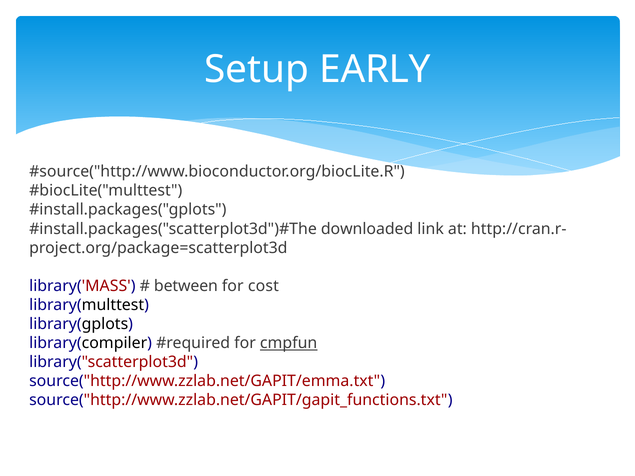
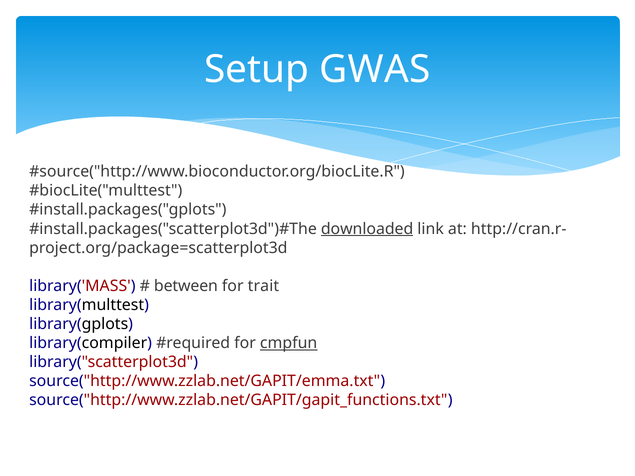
EARLY: EARLY -> GWAS
downloaded underline: none -> present
cost: cost -> trait
